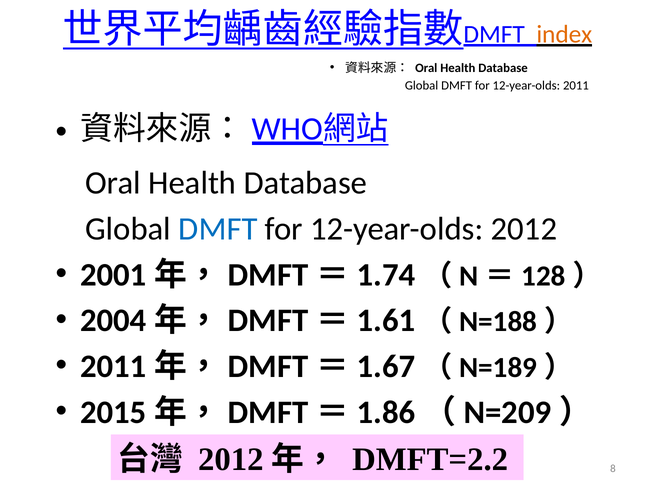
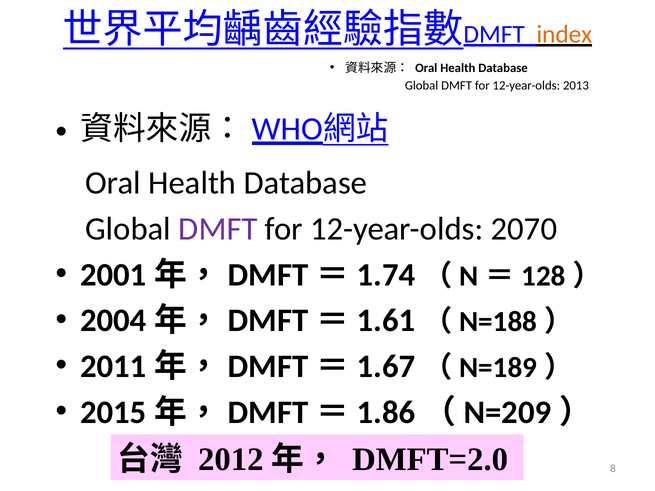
2011: 2011 -> 2013
DMFT at (218, 229) colour: blue -> purple
12-year-olds 2012: 2012 -> 2070
DMFT=2.2: DMFT=2.2 -> DMFT=2.0
